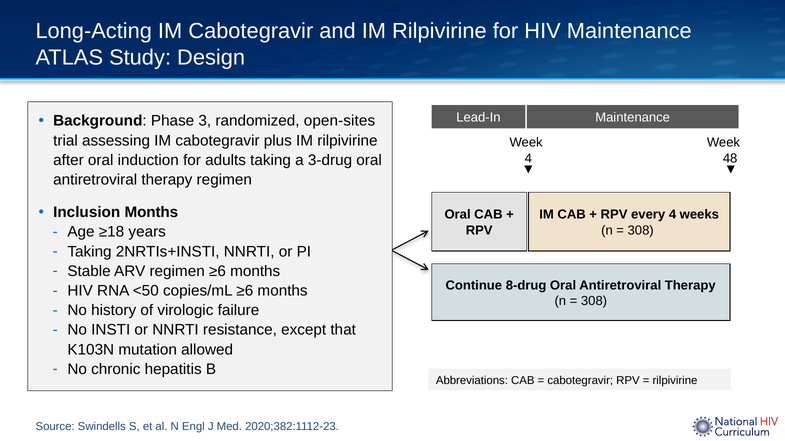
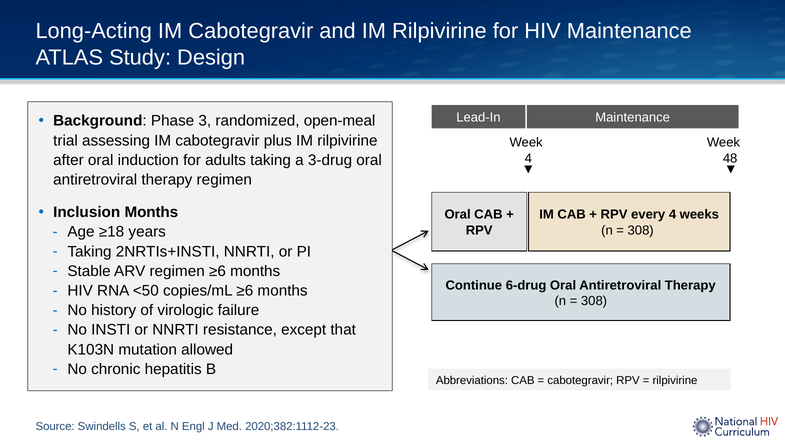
open-sites: open-sites -> open-meal
8-drug: 8-drug -> 6-drug
